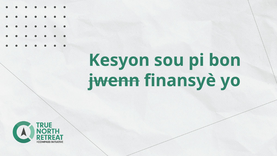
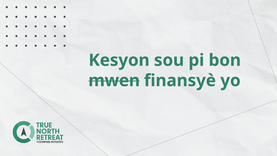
jwenn: jwenn -> mwen
